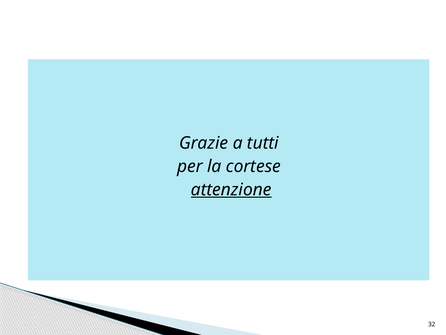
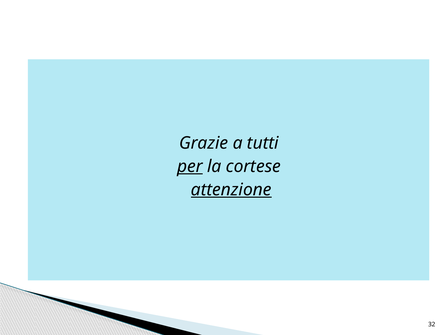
per underline: none -> present
